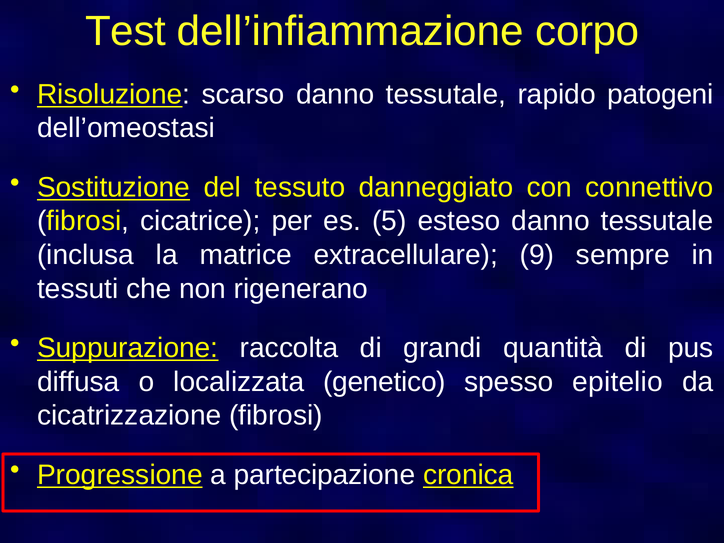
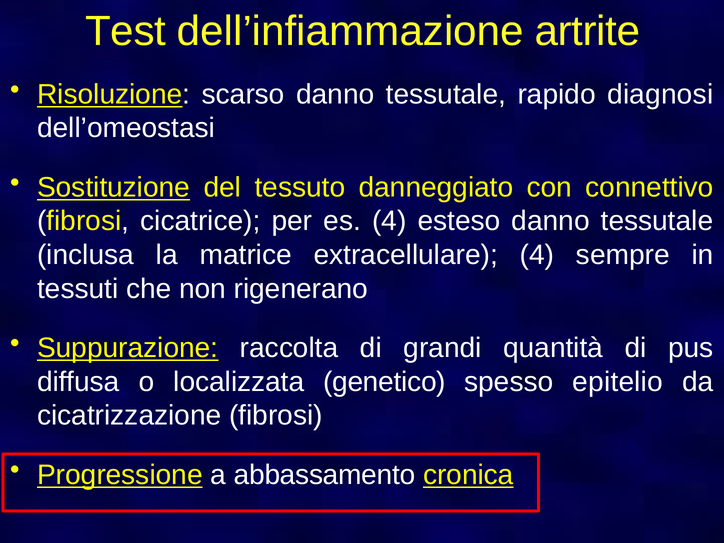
corpo: corpo -> artrite
patogeni: patogeni -> diagnosi
es 5: 5 -> 4
extracellulare 9: 9 -> 4
partecipazione: partecipazione -> abbassamento
